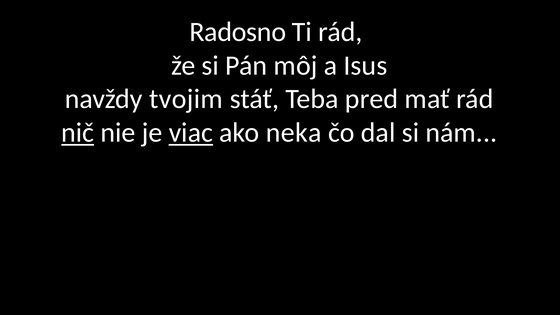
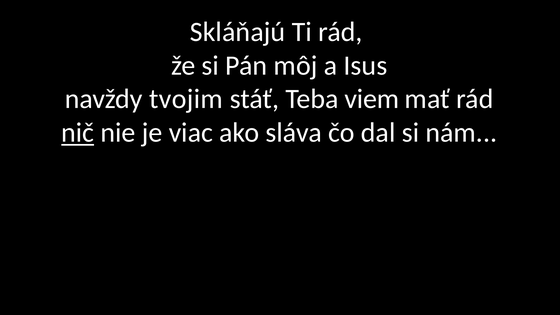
Radosno: Radosno -> Skláňajú
pred: pred -> viem
viac underline: present -> none
neka: neka -> sláva
